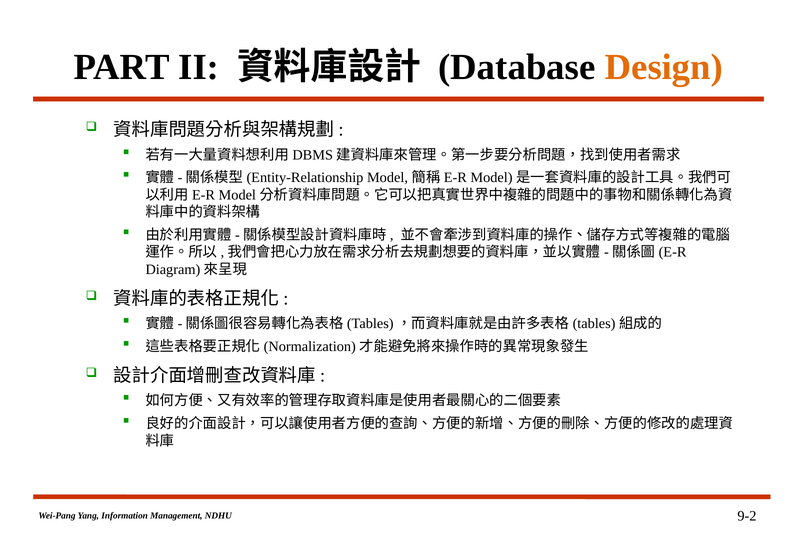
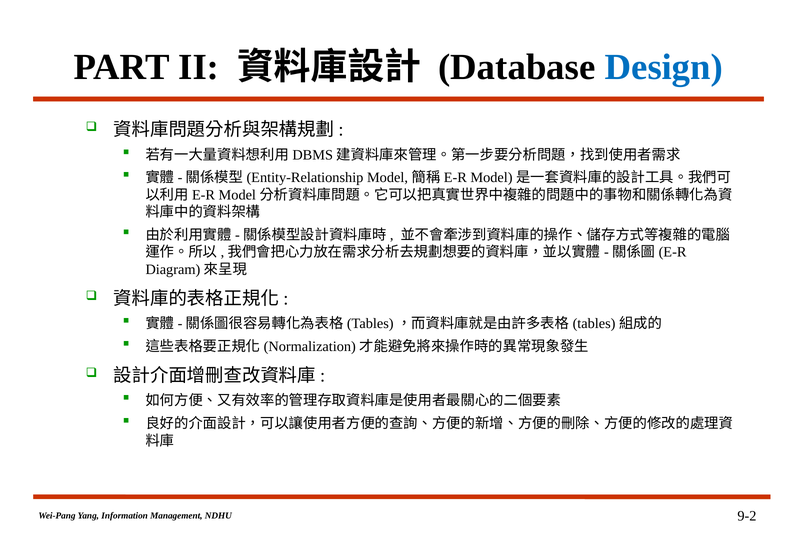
Design colour: orange -> blue
